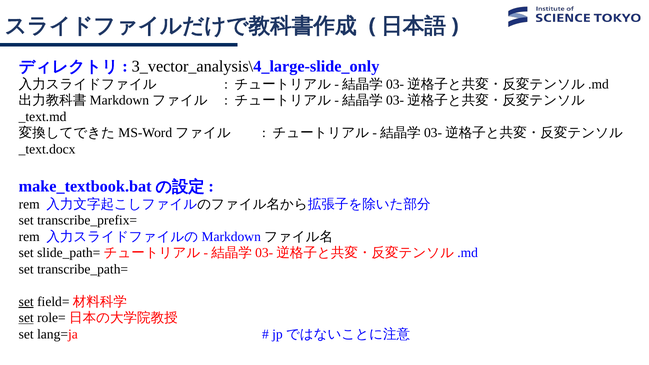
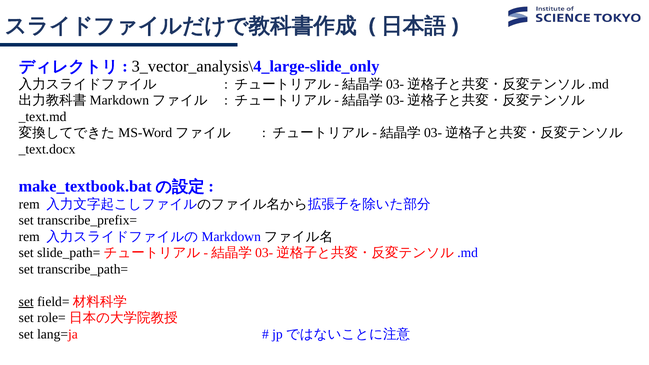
set at (26, 318) underline: present -> none
